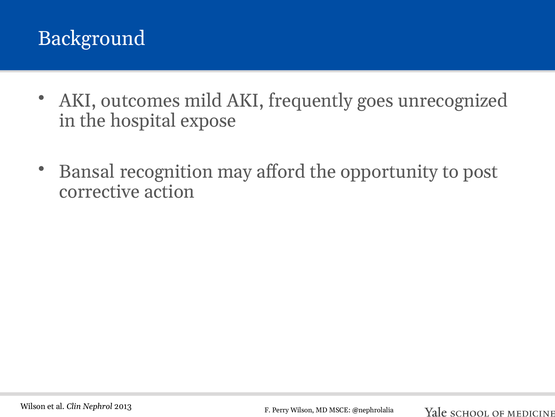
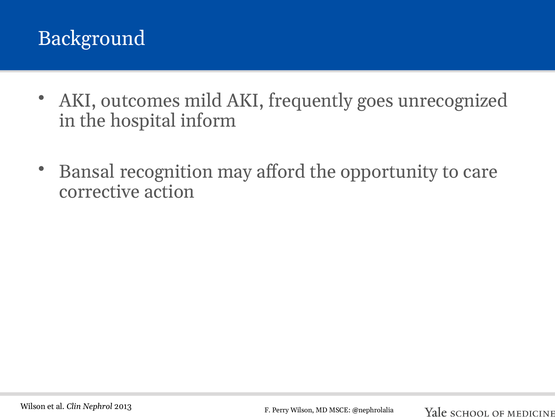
expose: expose -> inform
post: post -> care
